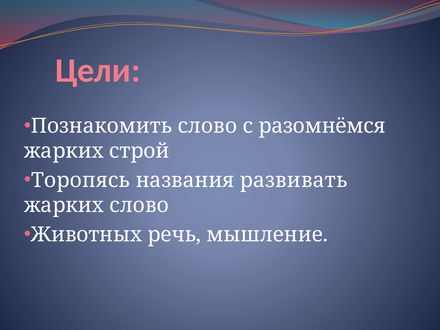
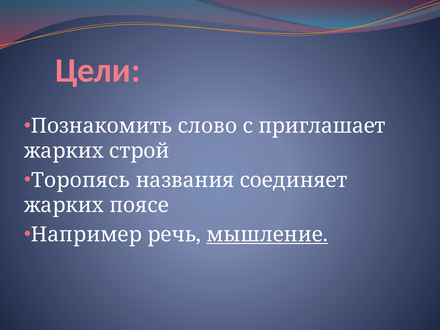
разомнёмся: разомнёмся -> приглашает
развивать: развивать -> соединяет
жарких слово: слово -> поясе
Животных: Животных -> Например
мышление underline: none -> present
